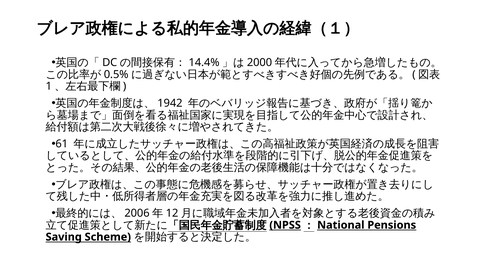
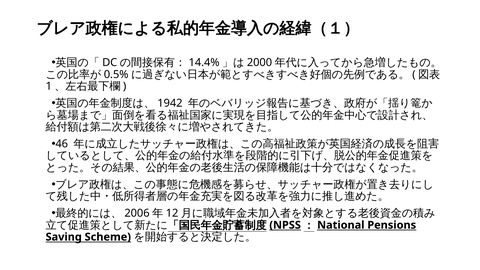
61: 61 -> 46
